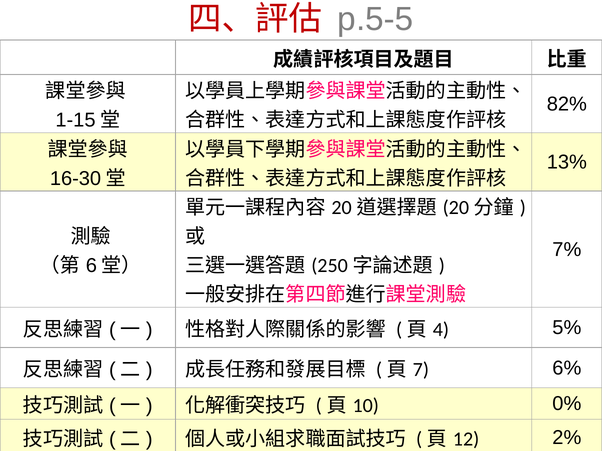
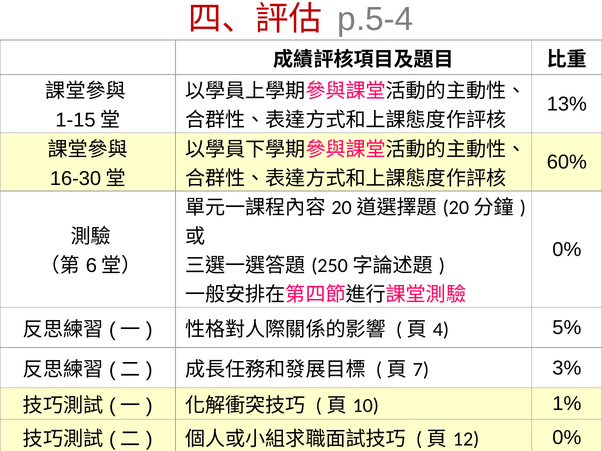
p.5-5: p.5-5 -> p.5-4
82%: 82% -> 13%
13%: 13% -> 60%
7% at (567, 250): 7% -> 0%
6%: 6% -> 3%
0%: 0% -> 1%
2% at (567, 438): 2% -> 0%
